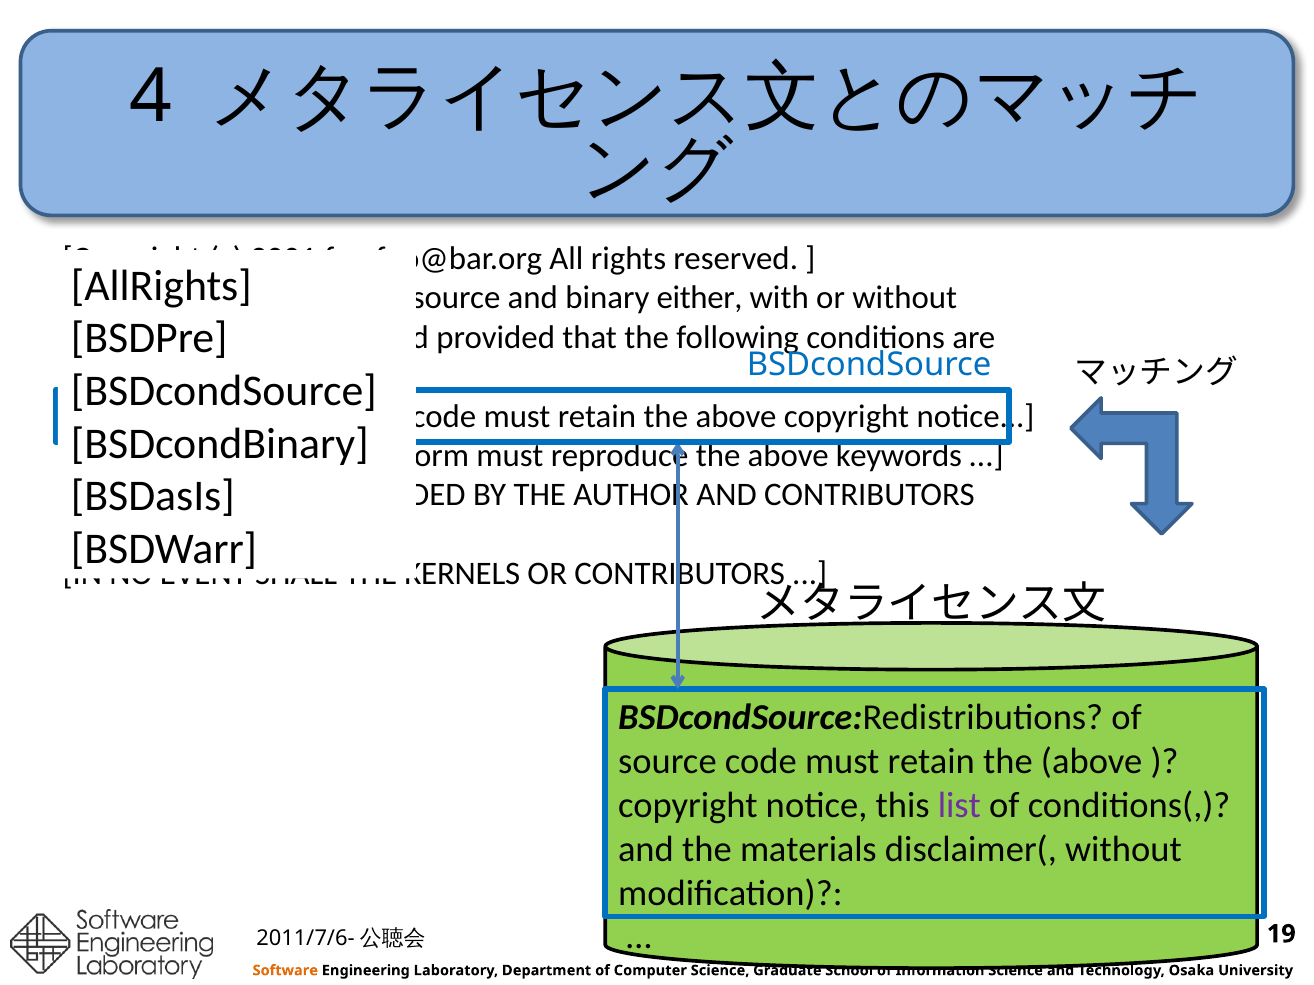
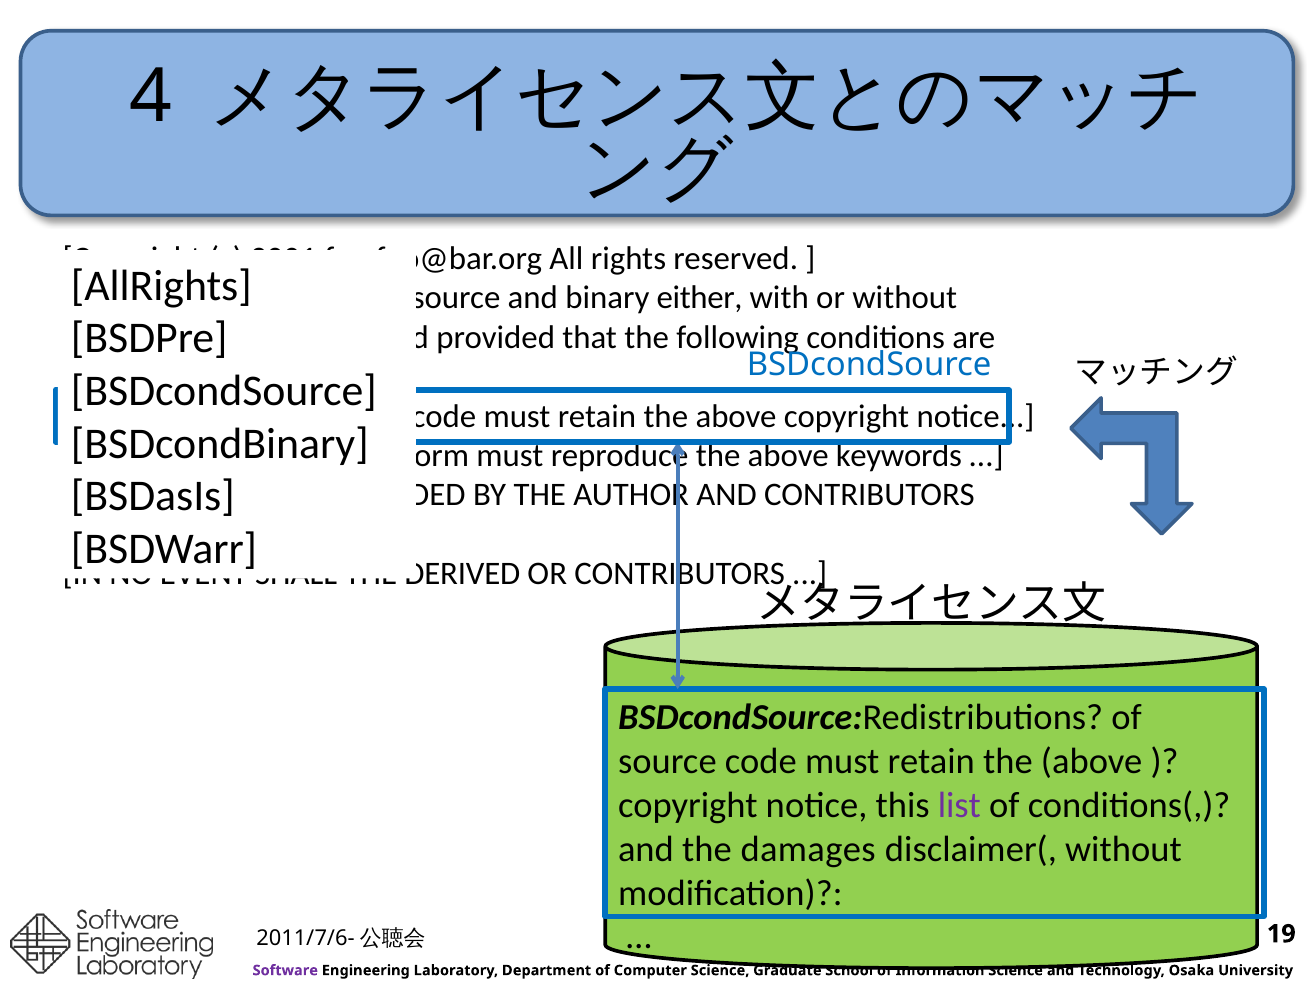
KERNELS: KERNELS -> DERIVED
materials: materials -> damages
Software at (285, 971) colour: orange -> purple
